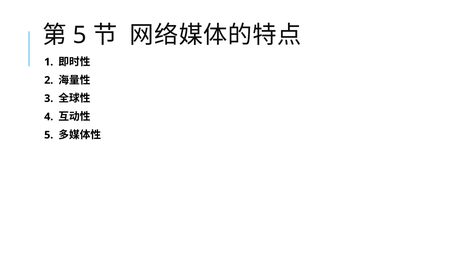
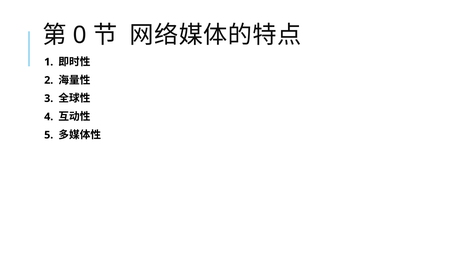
5 at (80, 35): 5 -> 0
